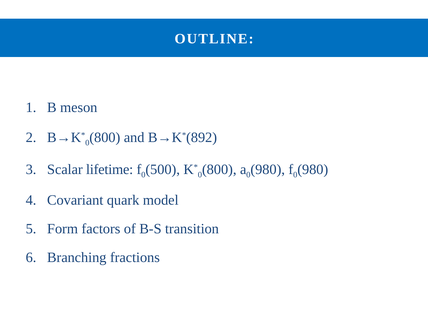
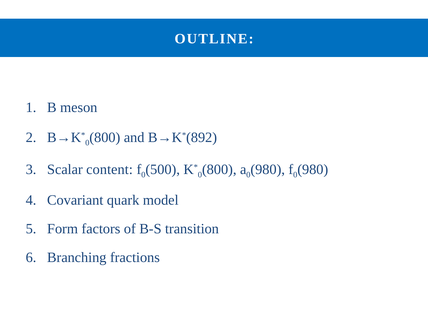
lifetime: lifetime -> content
